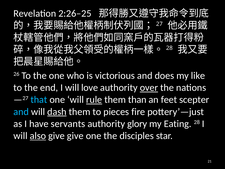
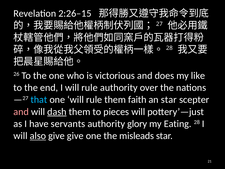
2:26–25: 2:26–25 -> 2:26–15
I will love: love -> rule
over underline: present -> none
rule at (94, 100) underline: present -> none
than: than -> faith
an feet: feet -> star
and at (21, 112) colour: light blue -> pink
pieces fire: fire -> will
disciples: disciples -> misleads
